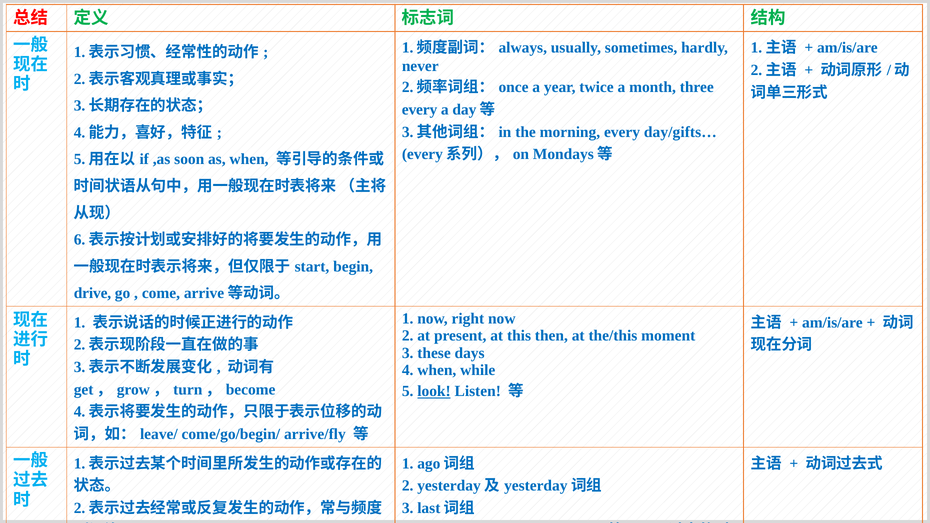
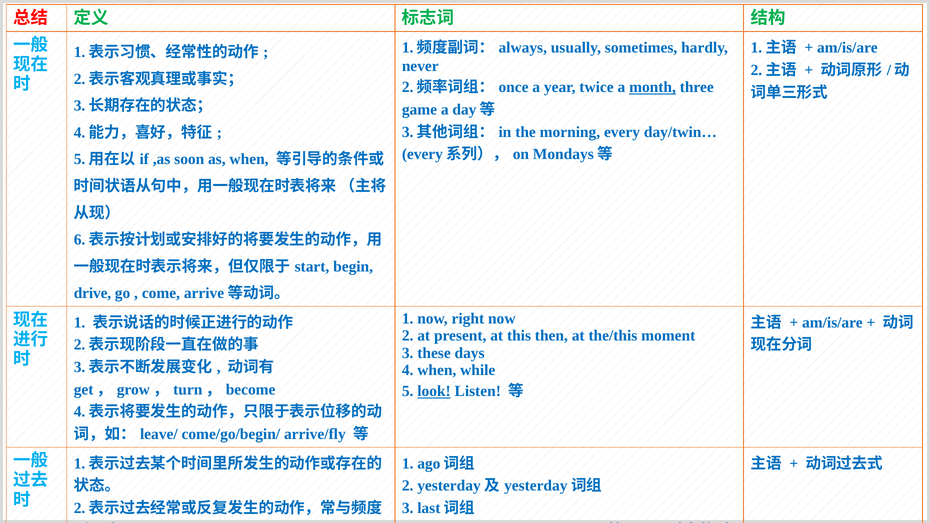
month underline: none -> present
every at (420, 110): every -> game
day/gifts…: day/gifts… -> day/twin…
